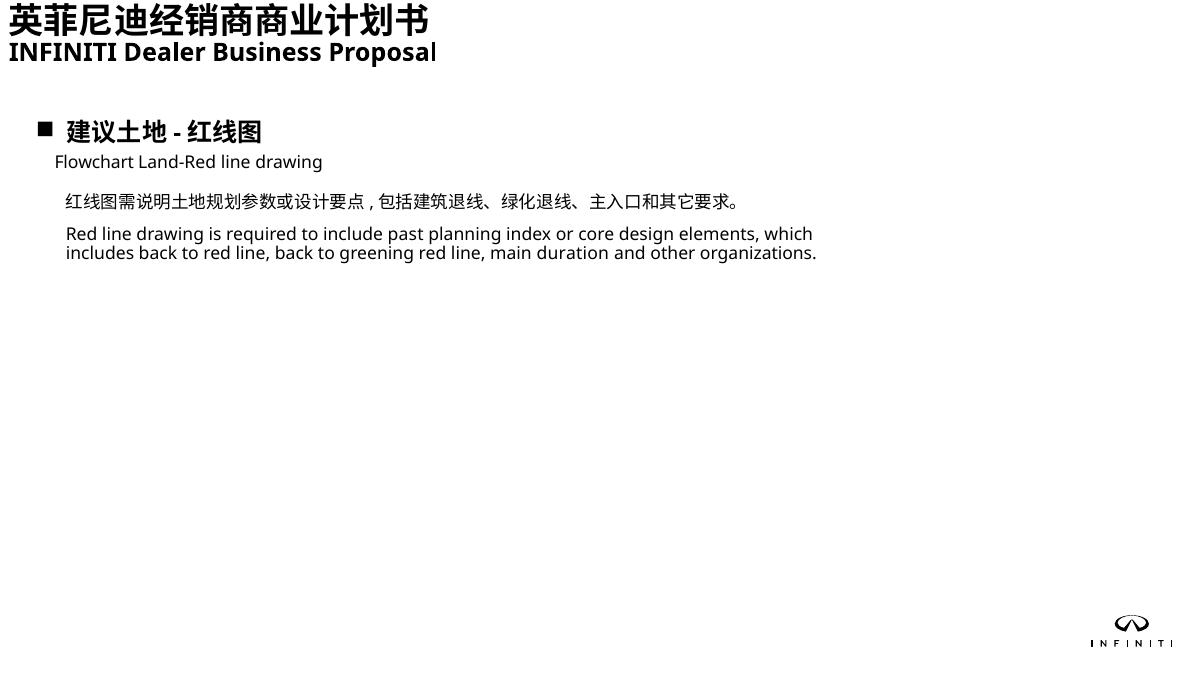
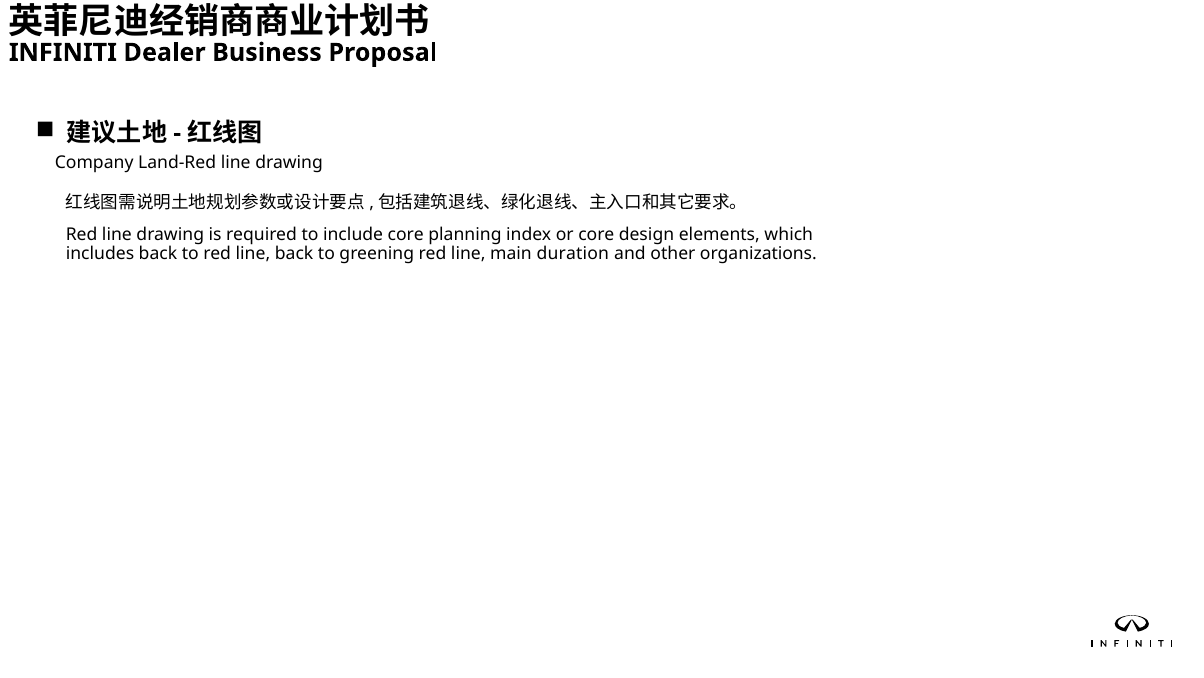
Flowchart: Flowchart -> Company
include past: past -> core
